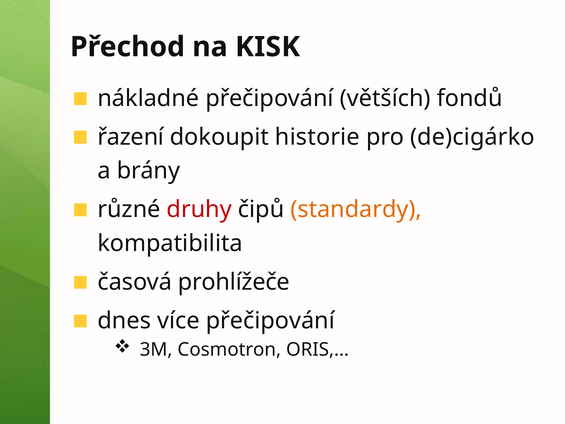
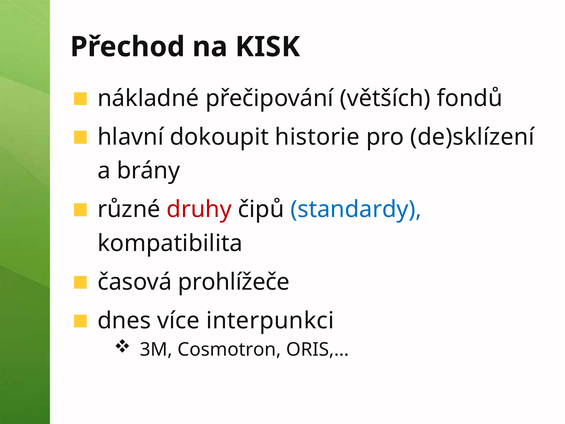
řazení: řazení -> hlavní
de)cigárko: de)cigárko -> de)sklízení
standardy colour: orange -> blue
více přečipování: přečipování -> interpunkci
